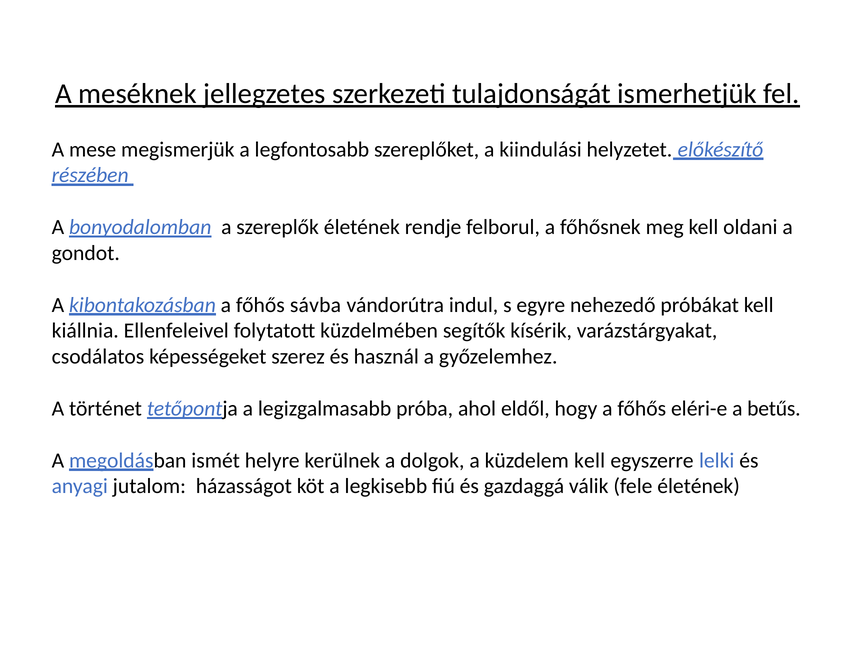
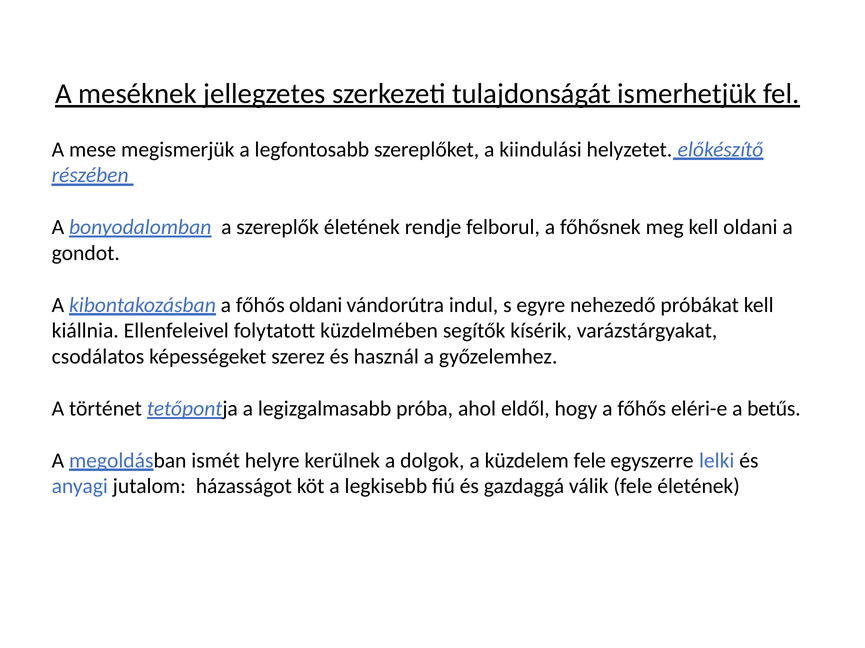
főhős sávba: sávba -> oldani
küzdelem kell: kell -> fele
